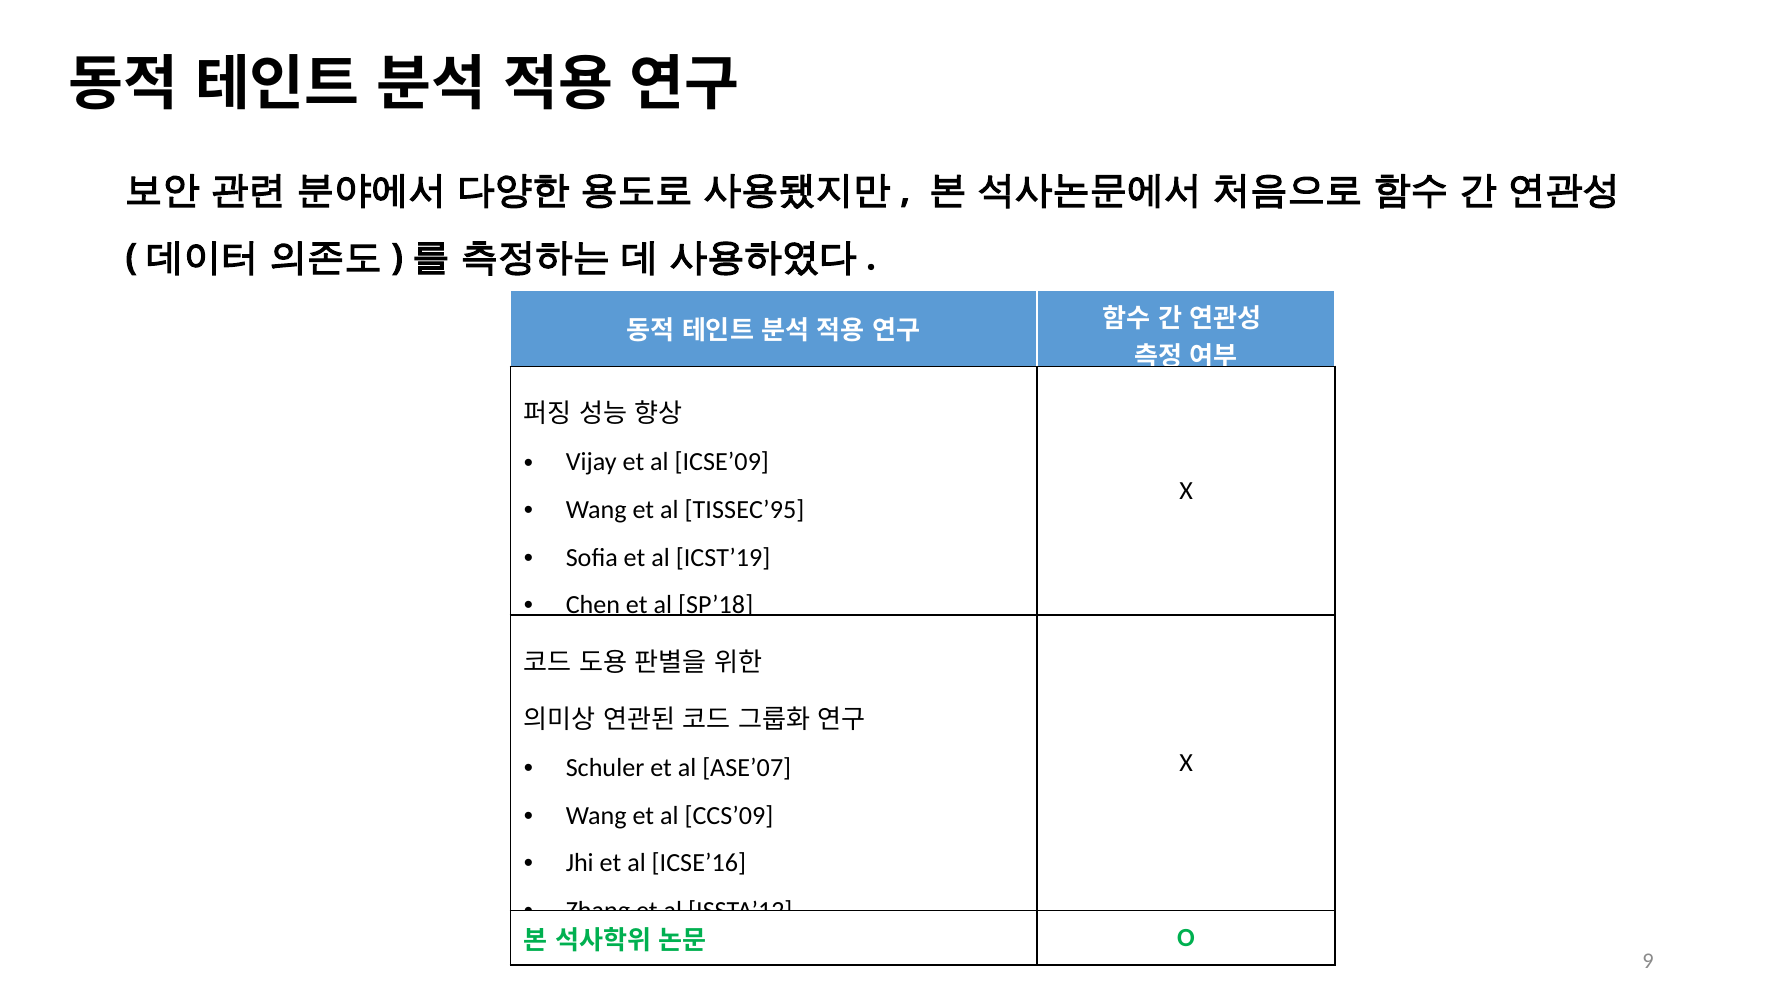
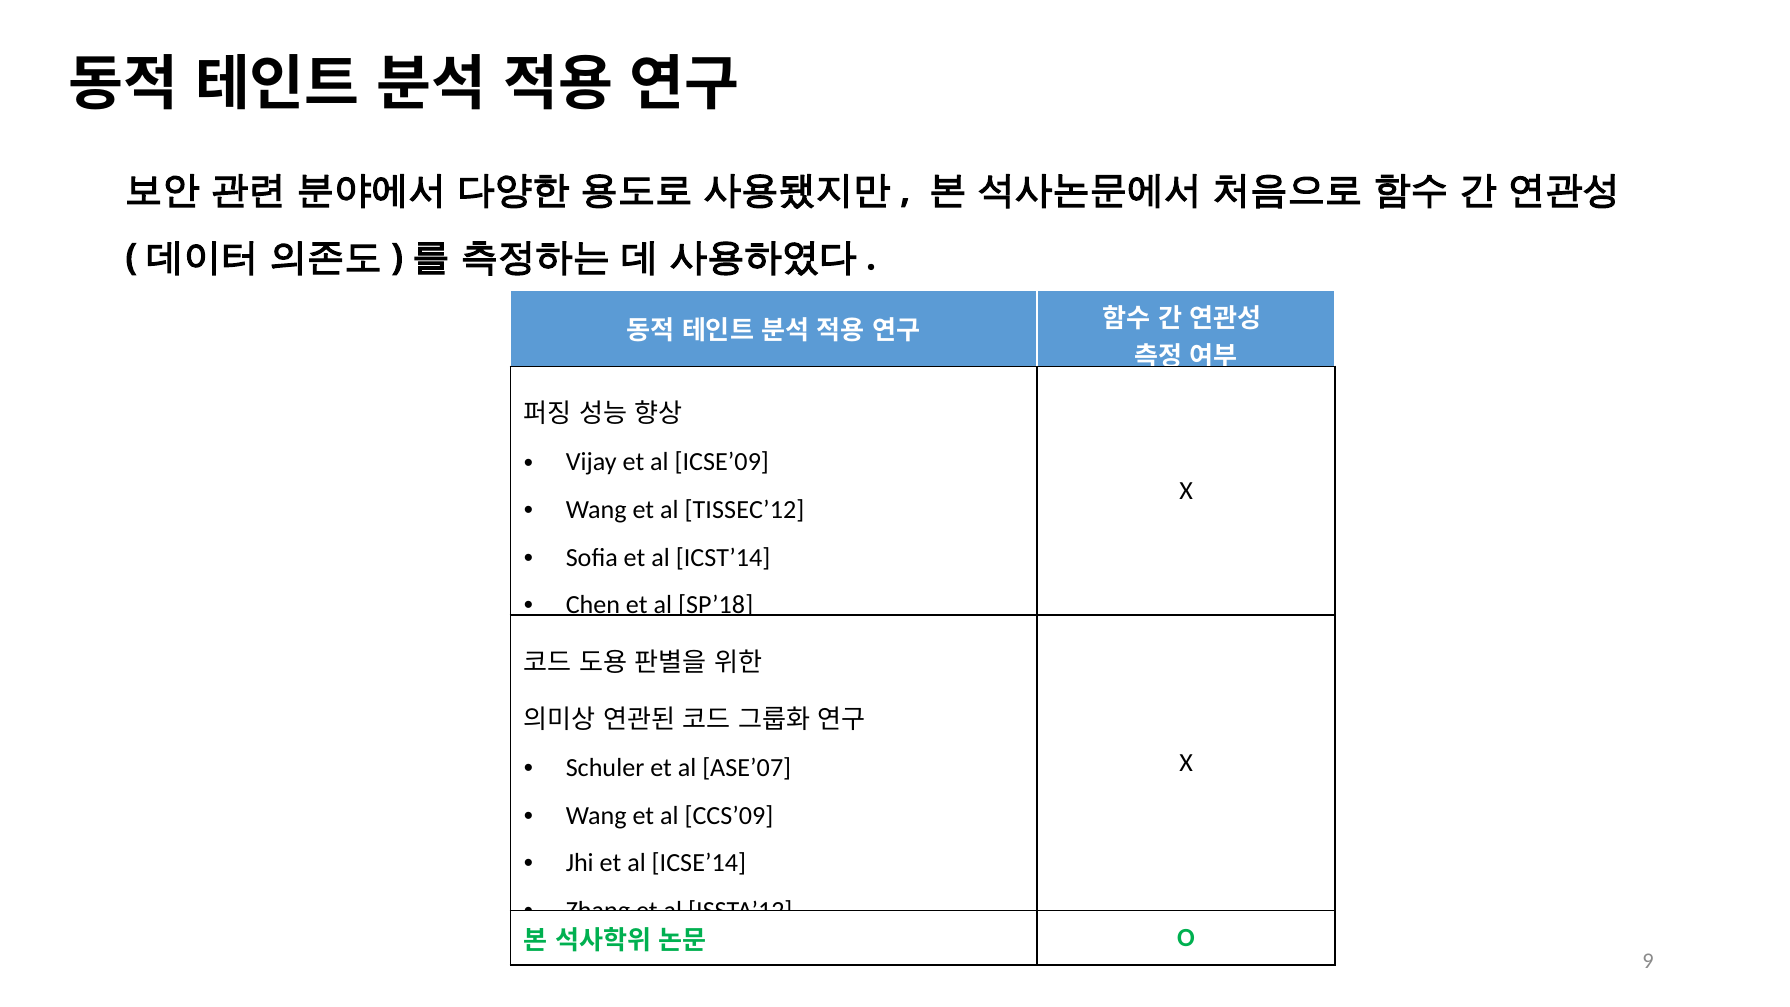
TISSEC’95: TISSEC’95 -> TISSEC’12
ICST’19: ICST’19 -> ICST’14
ICSE’16: ICSE’16 -> ICSE’14
